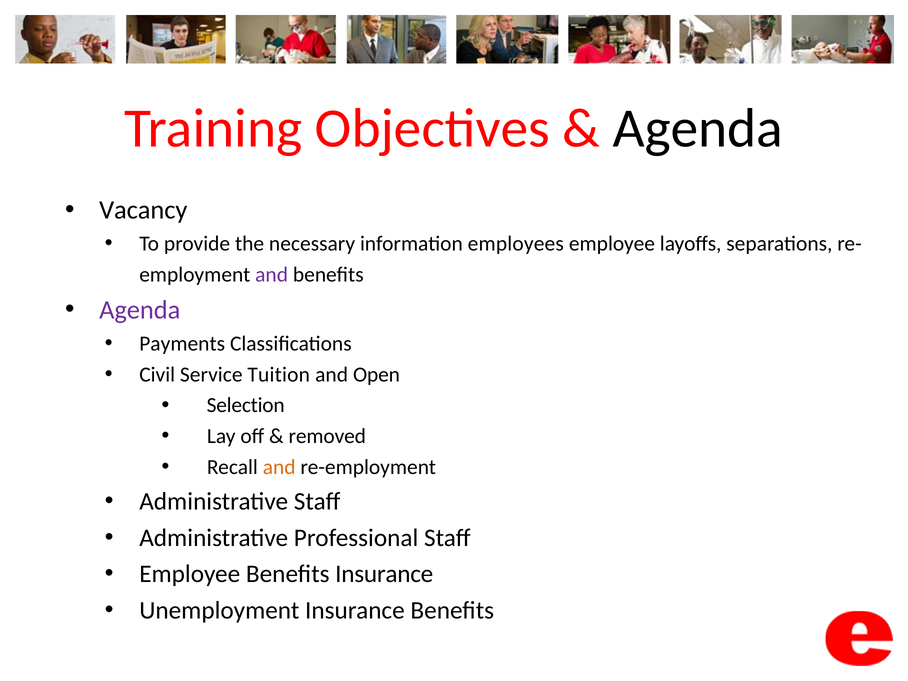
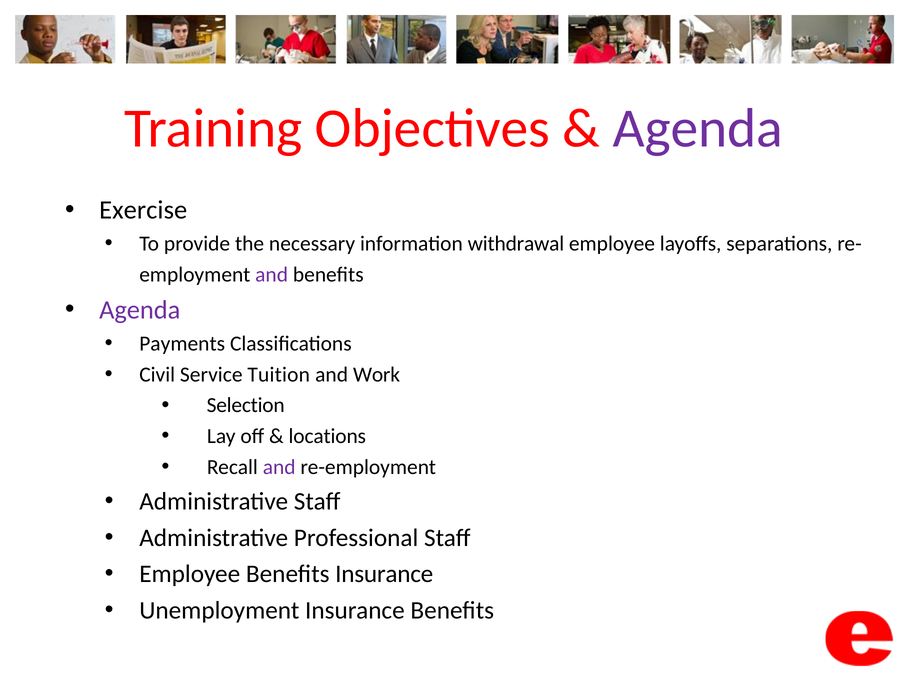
Agenda at (698, 129) colour: black -> purple
Vacancy: Vacancy -> Exercise
employees: employees -> withdrawal
Open: Open -> Work
removed: removed -> locations
and at (279, 467) colour: orange -> purple
